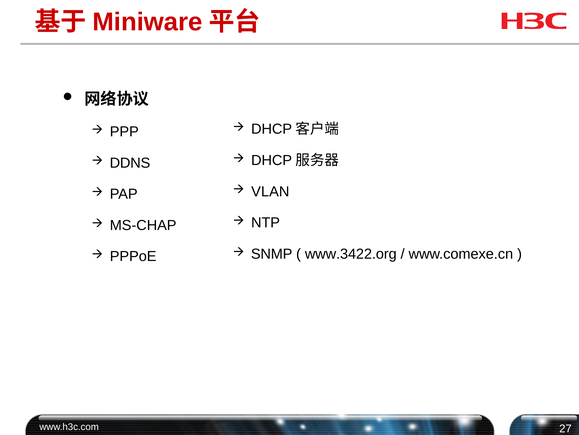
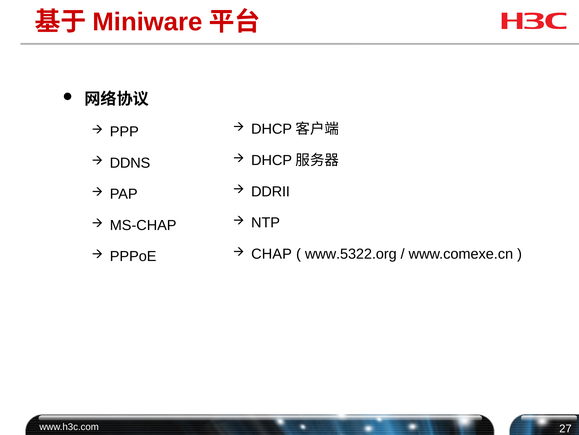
VLAN: VLAN -> DDRII
SNMP: SNMP -> CHAP
www.3422.org: www.3422.org -> www.5322.org
